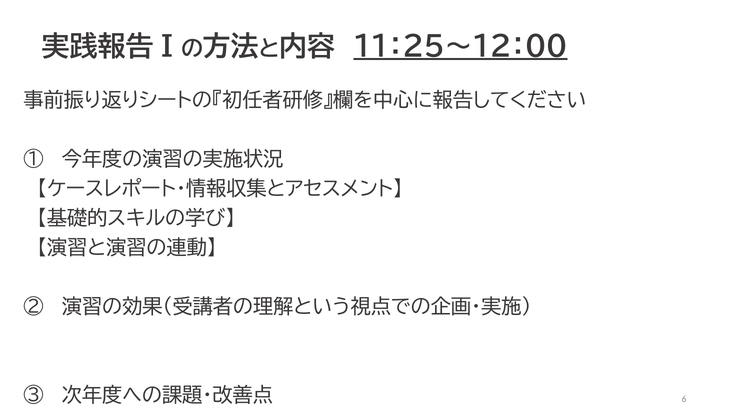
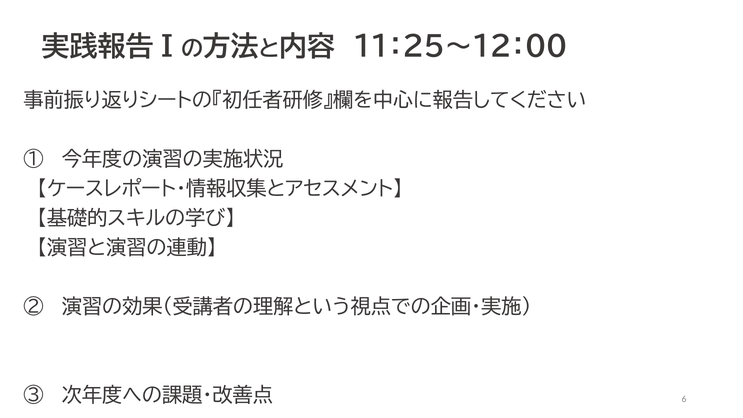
１１：２５～１２：００ underline: present -> none
